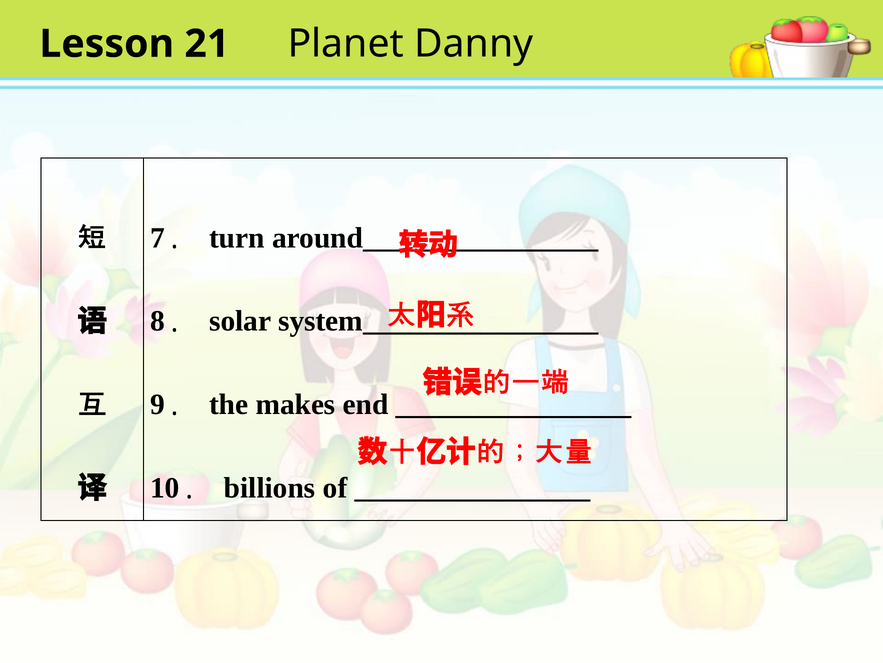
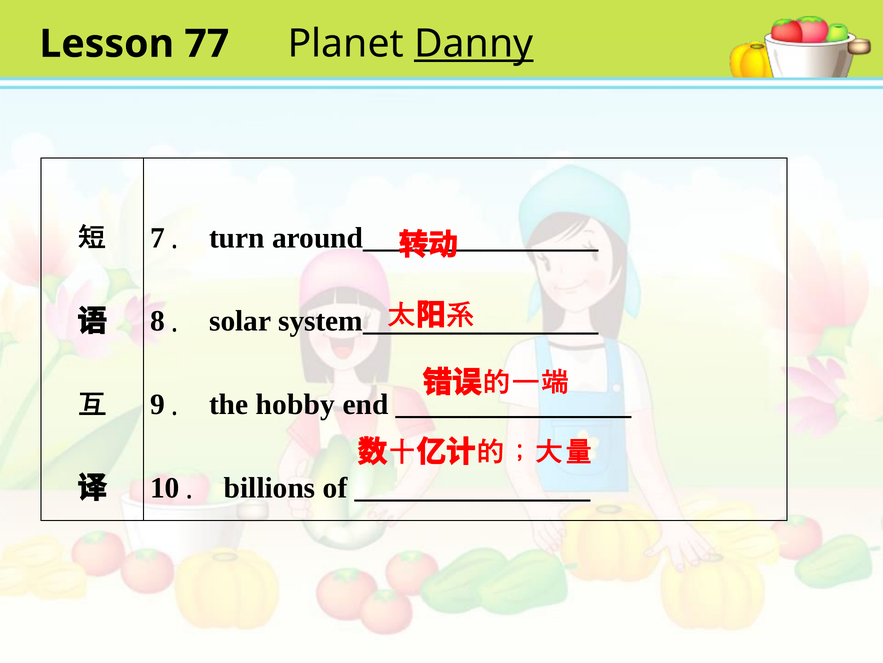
21: 21 -> 77
Danny underline: none -> present
makes: makes -> hobby
